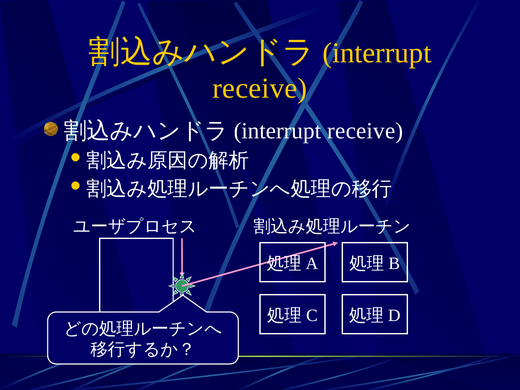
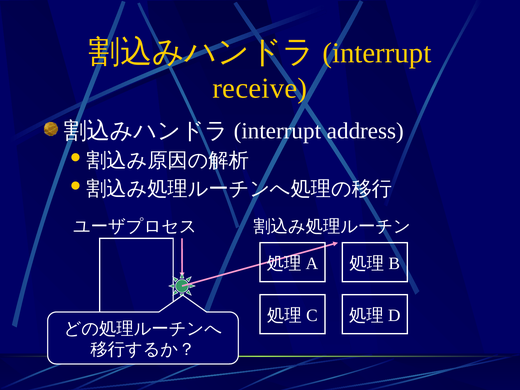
receive at (365, 131): receive -> address
